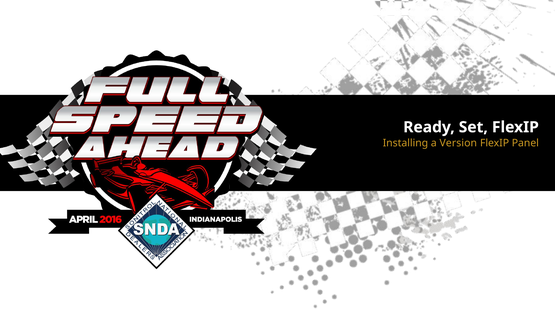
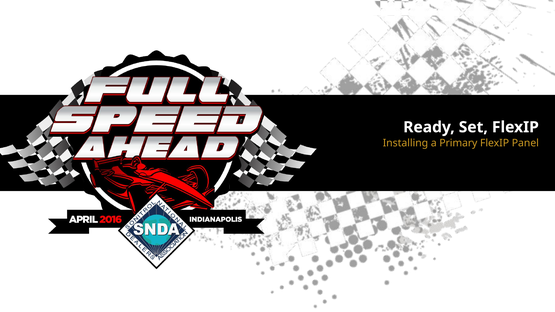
Version: Version -> Primary
